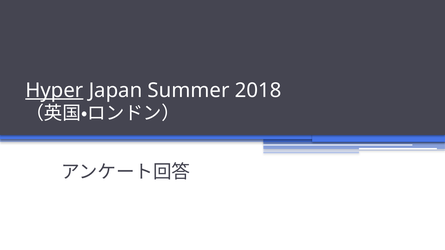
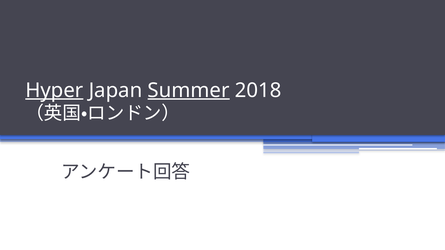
Summer underline: none -> present
